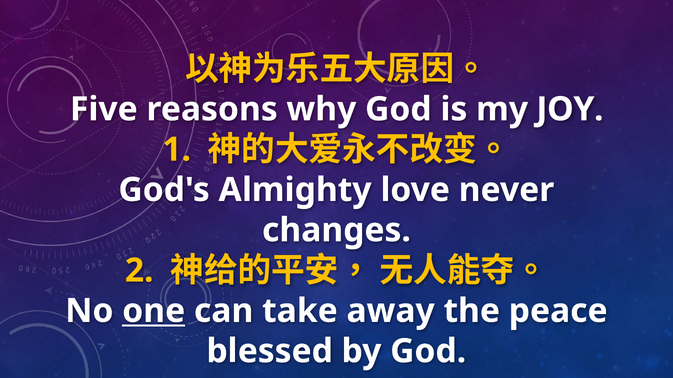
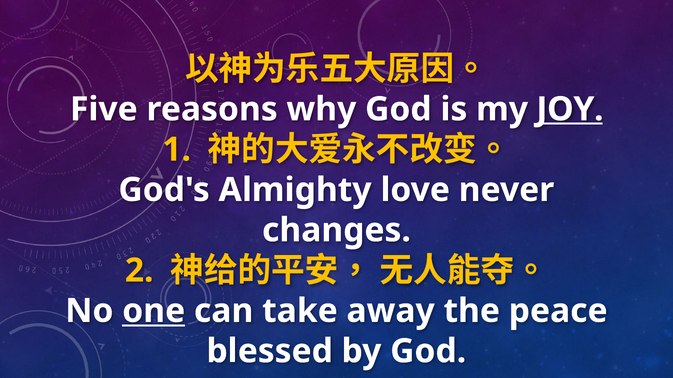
JOY underline: none -> present
